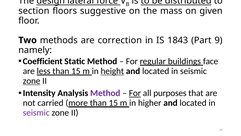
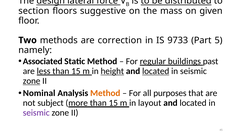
1843: 1843 -> 9733
9: 9 -> 5
Coefficient: Coefficient -> Associated
face: face -> past
located at (156, 71) underline: none -> present
Intensity: Intensity -> Nominal
Method at (105, 93) colour: purple -> orange
For at (135, 93) underline: present -> none
carried: carried -> subject
higher: higher -> layout
